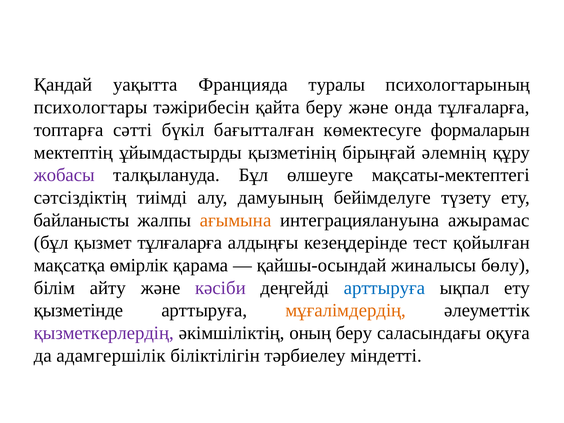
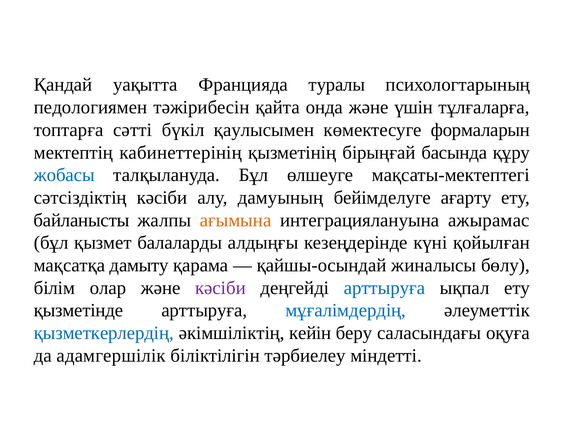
психологтары: психологтары -> педологиямен
қайта беру: беру -> онда
онда: онда -> үшін
бағытталған: бағытталған -> қаулысымен
ұйымдастырды: ұйымдастырды -> кабинеттерінің
әлемнің: әлемнің -> басында
жобасы colour: purple -> blue
сәтсіздіктің тиімді: тиімді -> кәсіби
түзету: түзету -> ағарту
қызмет тұлғаларға: тұлғаларға -> балаларды
тест: тест -> күні
өмірлік: өмірлік -> дамыту
айту: айту -> олар
мұғалімдердің colour: orange -> blue
қызметкерлердің colour: purple -> blue
оның: оның -> кейін
